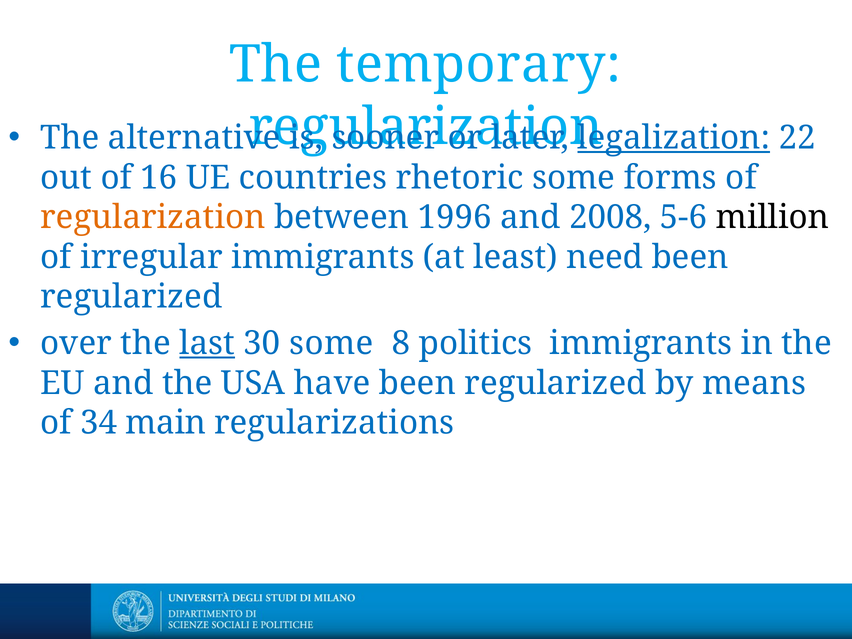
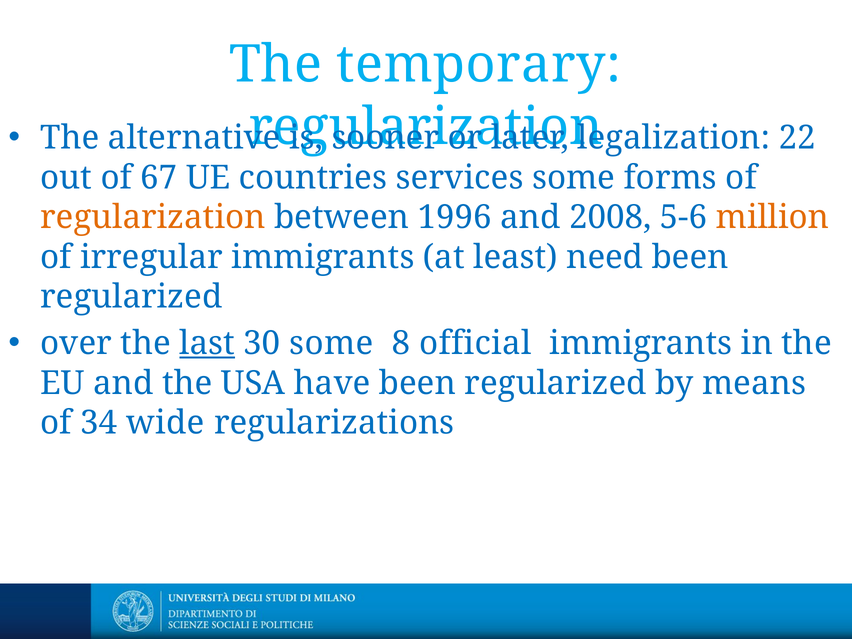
legalization underline: present -> none
16: 16 -> 67
rhetoric: rhetoric -> services
million colour: black -> orange
politics: politics -> official
main: main -> wide
